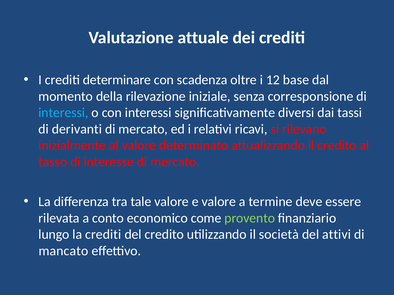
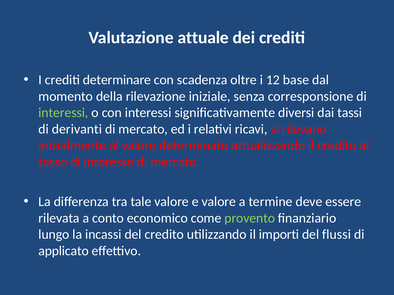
interessi at (63, 113) colour: light blue -> light green
la crediti: crediti -> incassi
società: società -> importi
attivi: attivi -> flussi
mancato: mancato -> applicato
